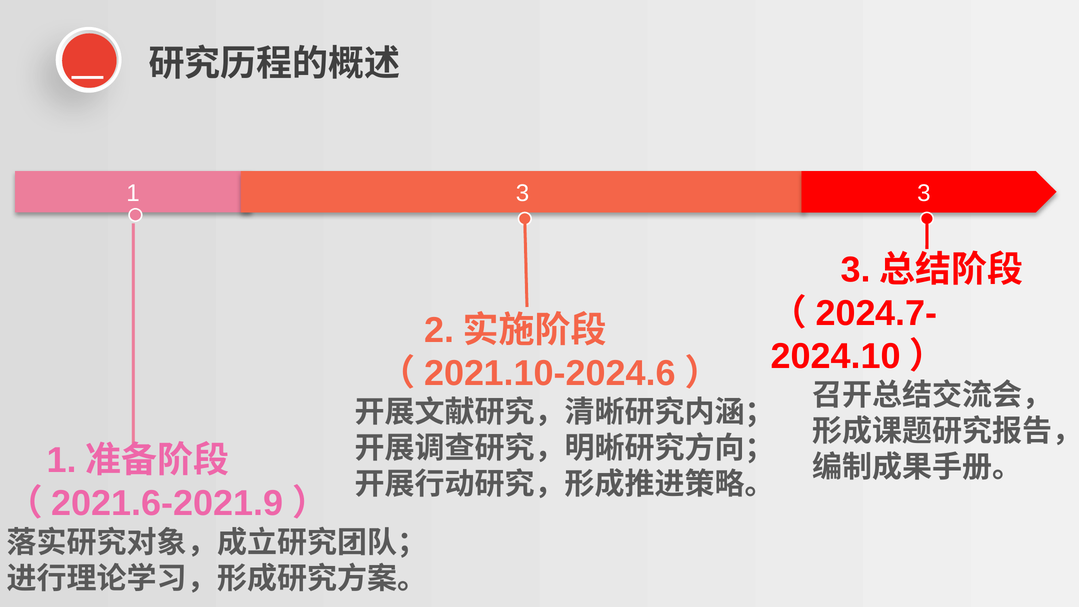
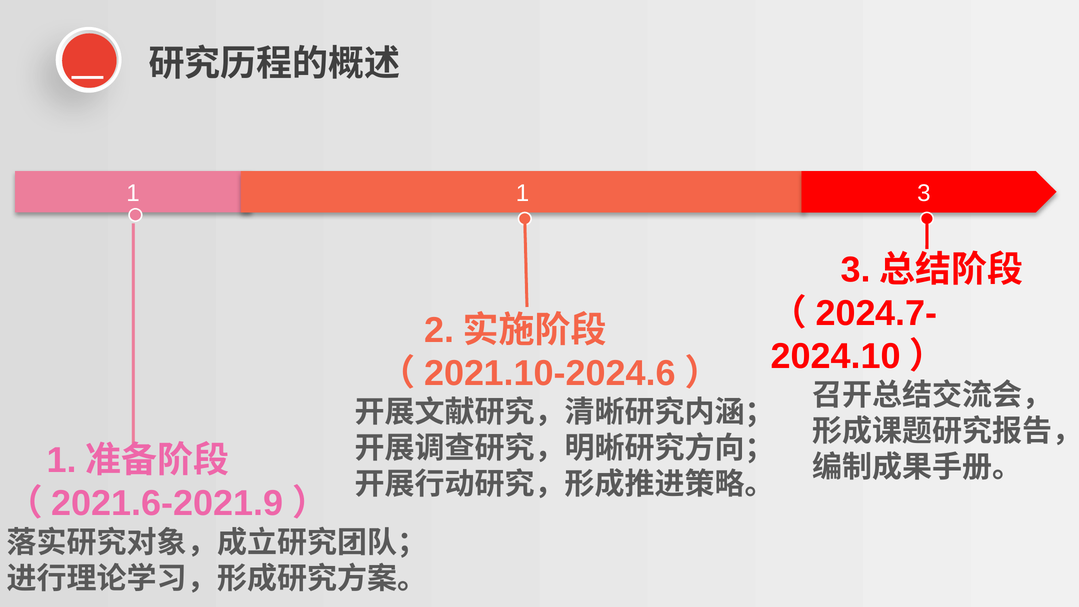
1 3: 3 -> 1
